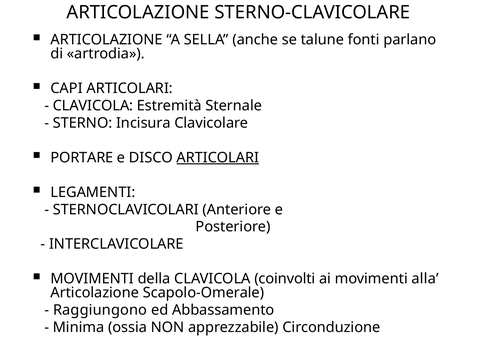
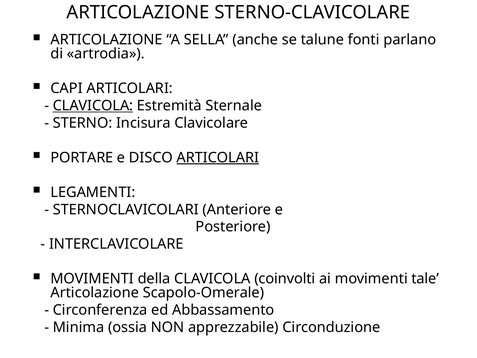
CLAVICOLA at (93, 106) underline: none -> present
alla: alla -> tale
Raggiungono: Raggiungono -> Circonferenza
